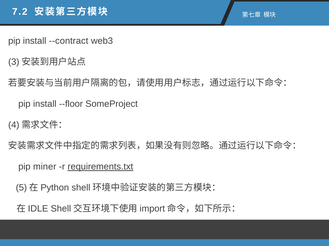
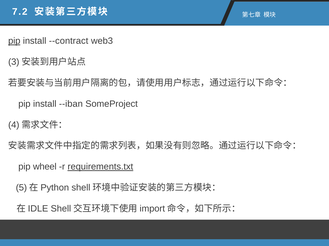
pip at (14, 41) underline: none -> present
--floor: --floor -> --iban
miner: miner -> wheel
